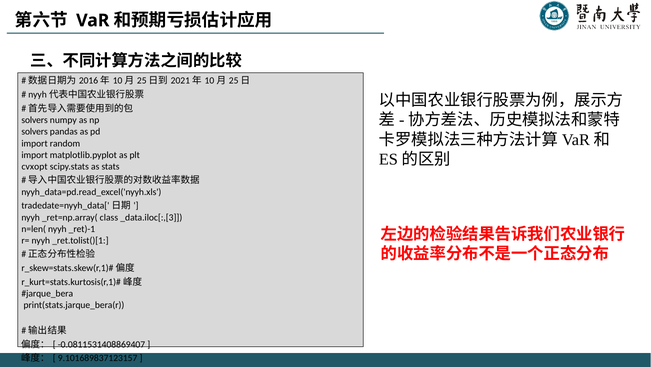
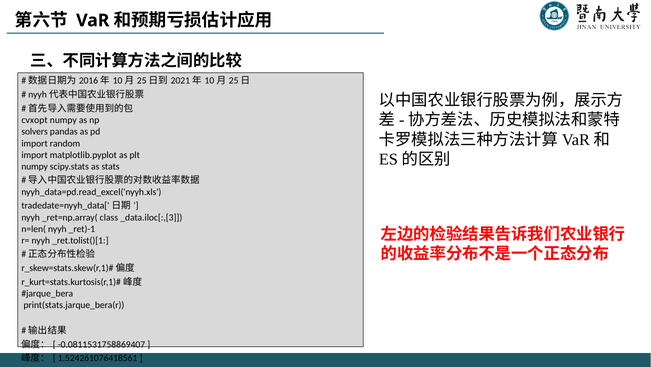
solvers at (35, 120): solvers -> cvxopt
cvxopt at (35, 166): cvxopt -> numpy
-0.0811531408869407: -0.0811531408869407 -> -0.0811531758869407
9.101689837123157: 9.101689837123157 -> 1.524261076418561
